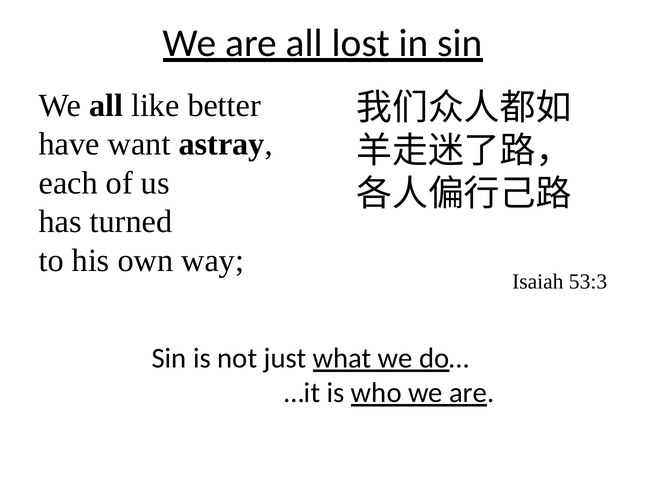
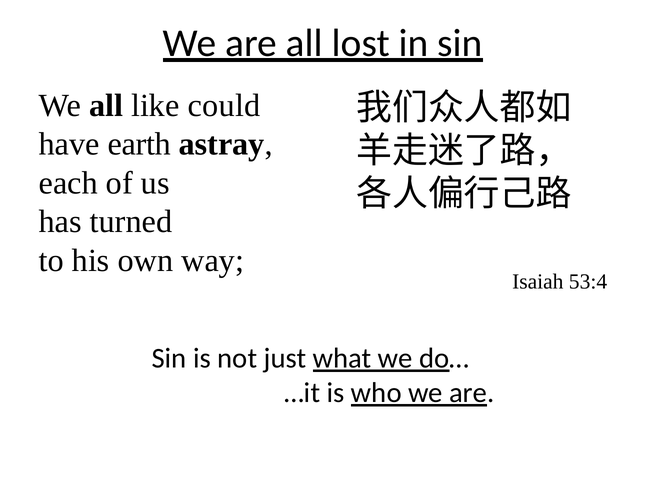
better: better -> could
want: want -> earth
53:3: 53:3 -> 53:4
